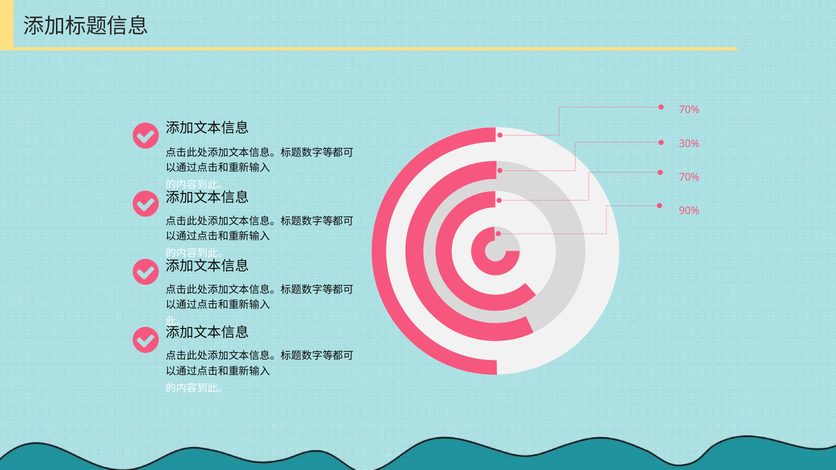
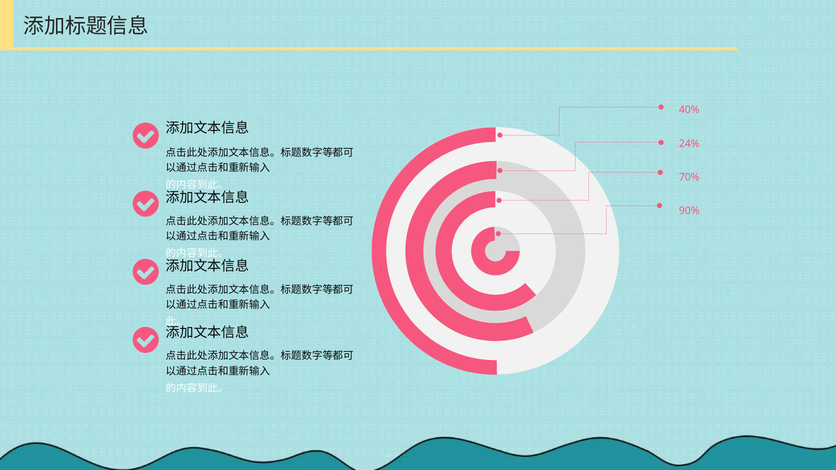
70% at (689, 110): 70% -> 40%
30%: 30% -> 24%
